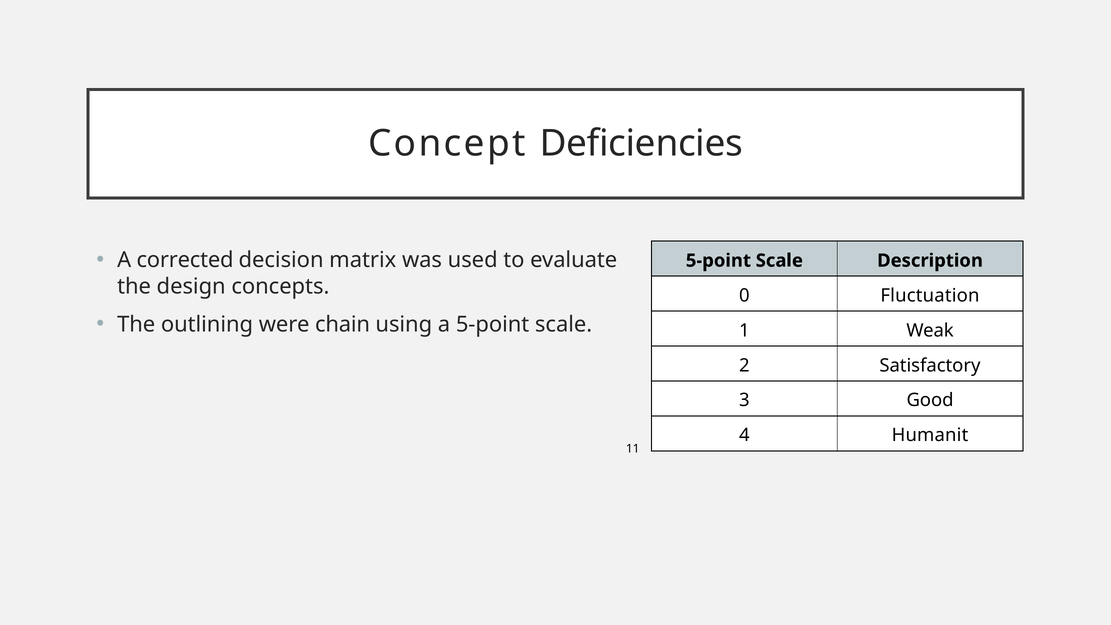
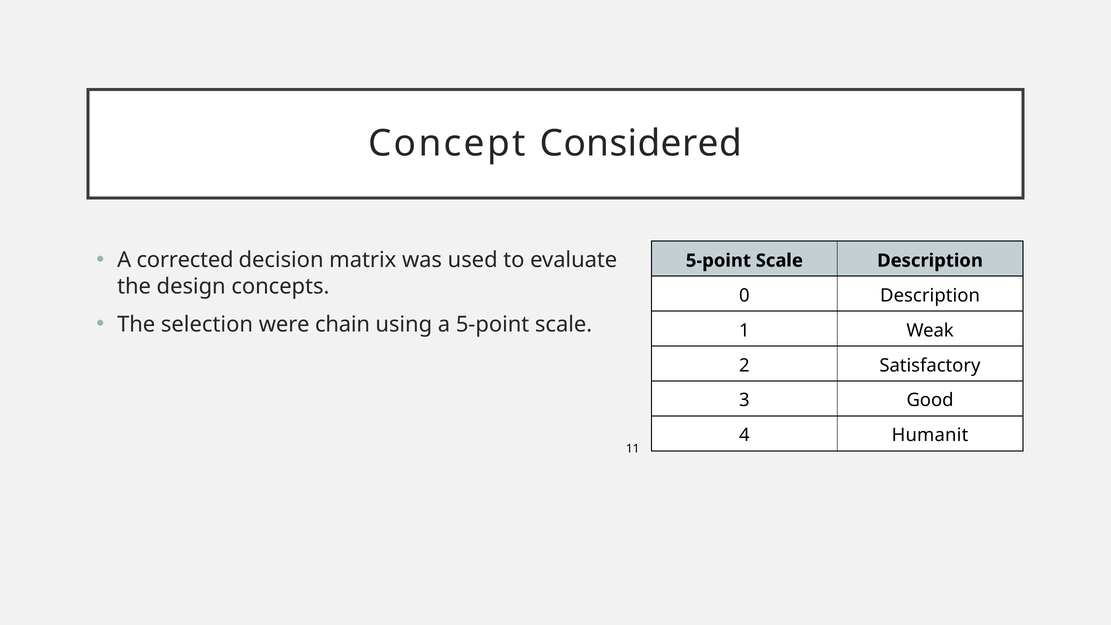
Deficiencies: Deficiencies -> Considered
0 Fluctuation: Fluctuation -> Description
outlining: outlining -> selection
